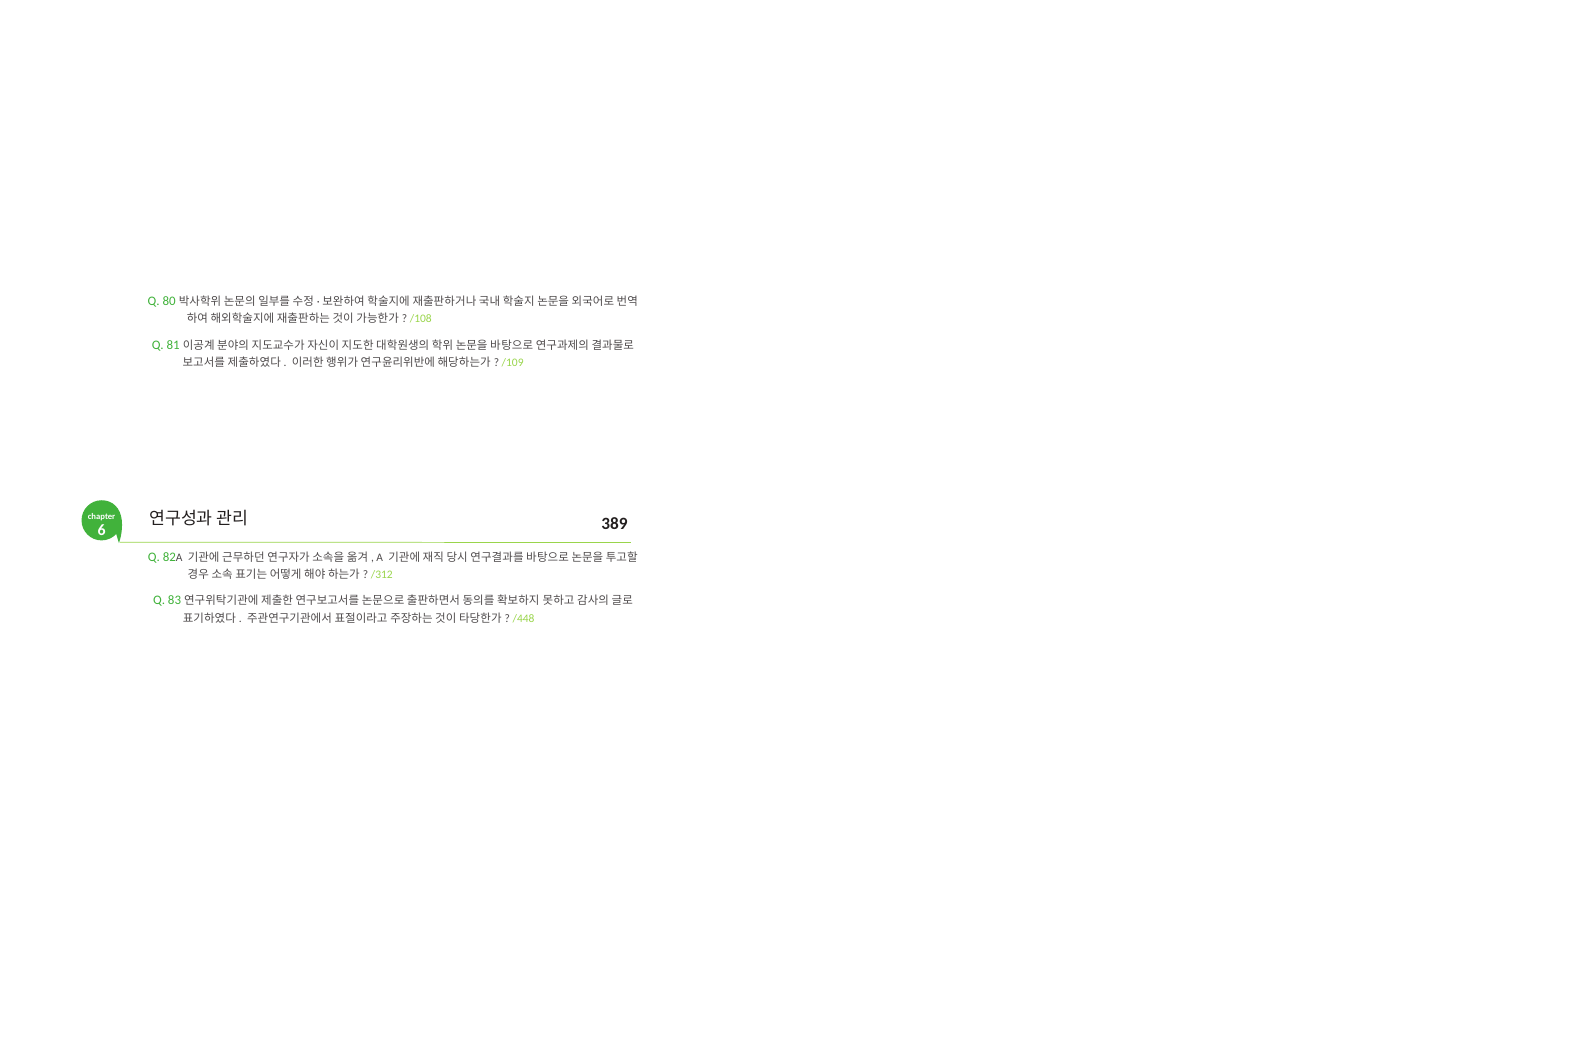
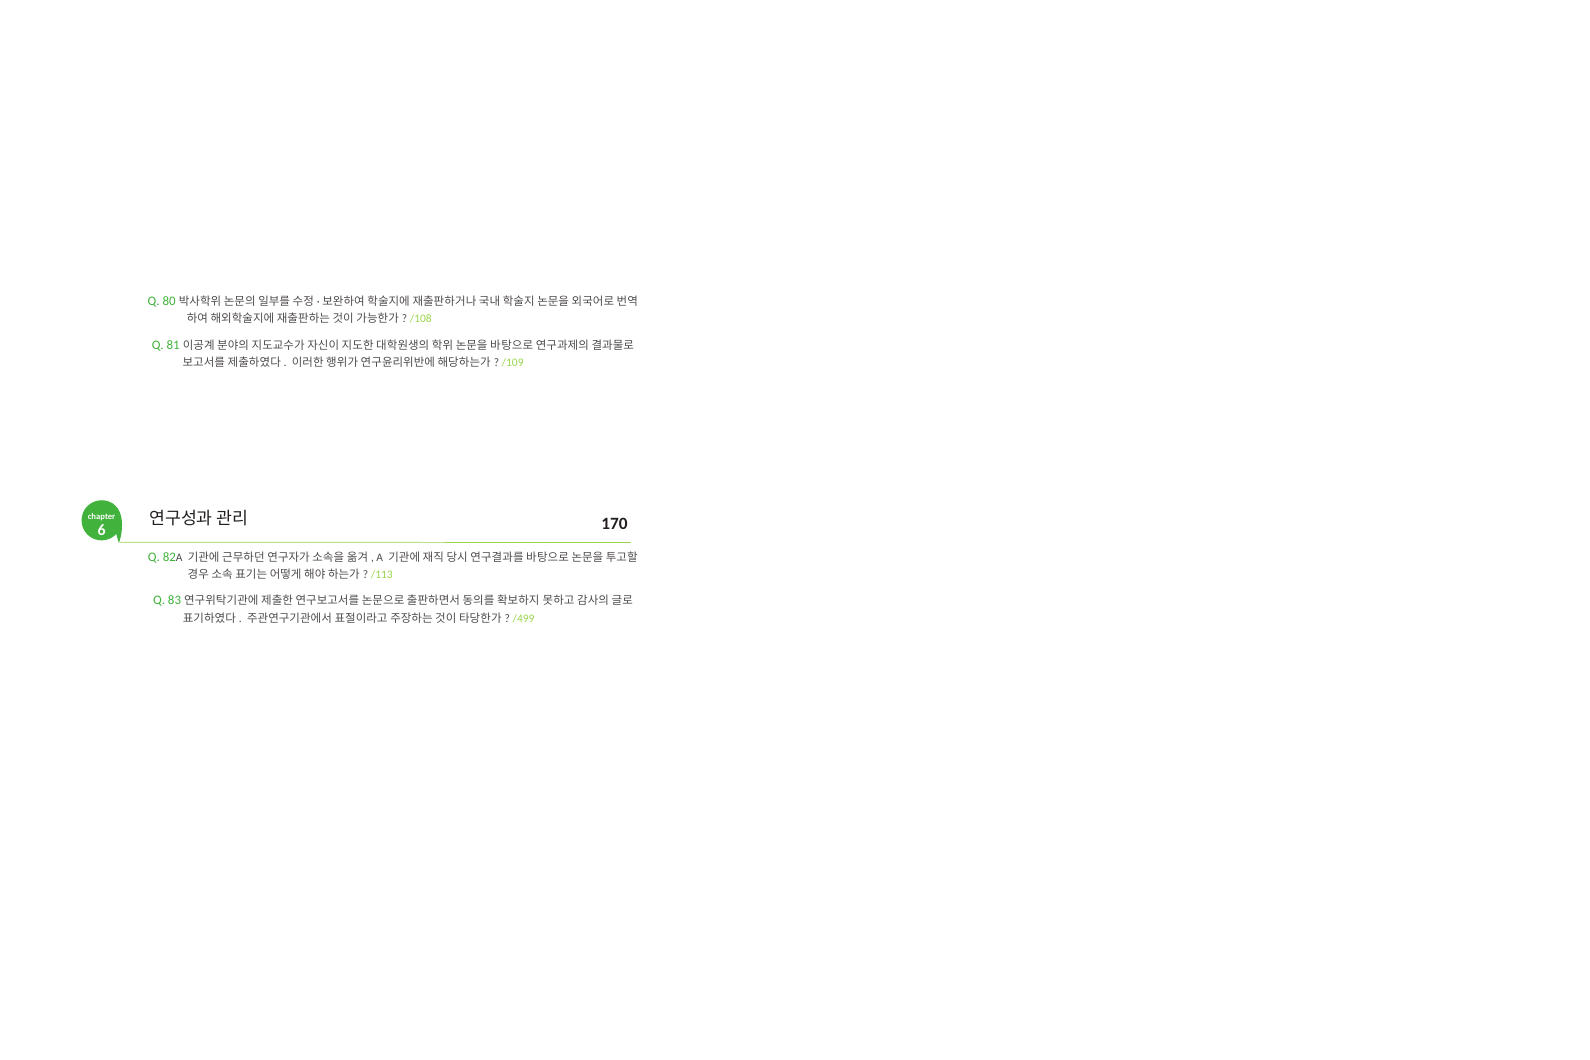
389: 389 -> 170
/312: /312 -> /113
/448: /448 -> /499
